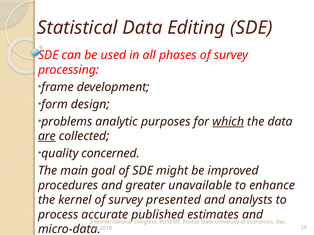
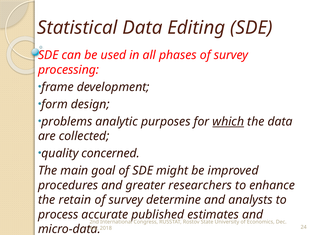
are underline: present -> none
unavailable: unavailable -> researchers
kernel: kernel -> retain
presented: presented -> determine
